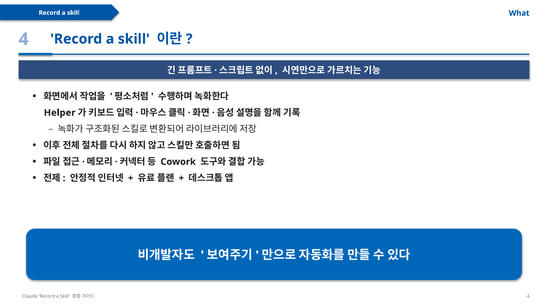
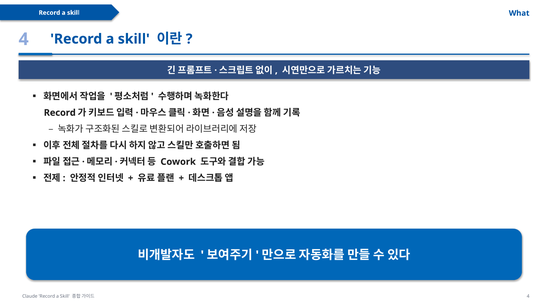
Helper at (60, 113): Helper -> Record
